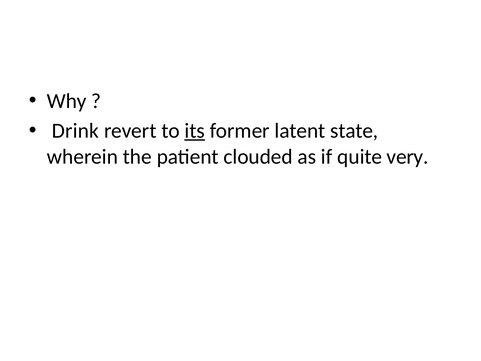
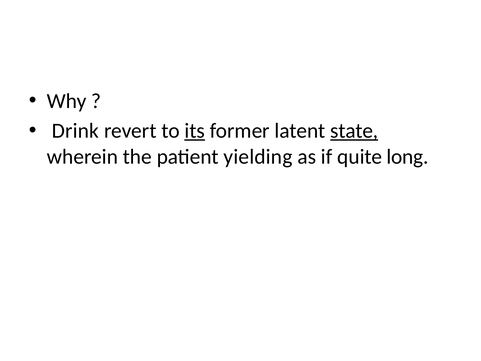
state underline: none -> present
clouded: clouded -> yielding
very: very -> long
